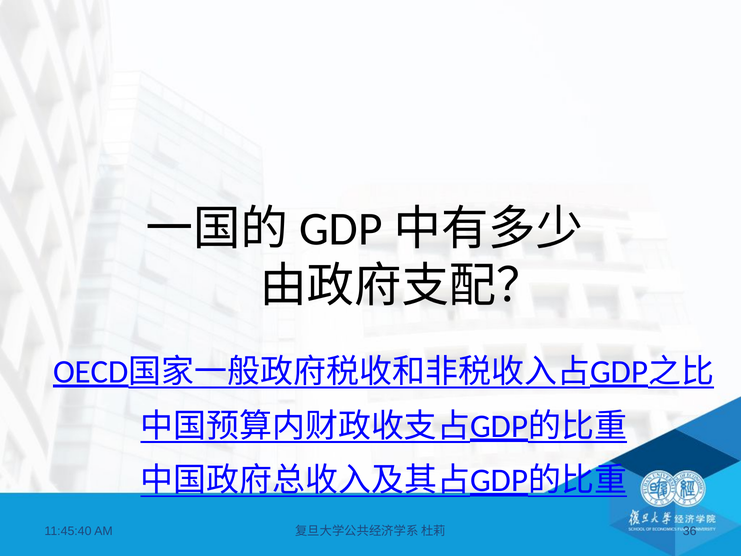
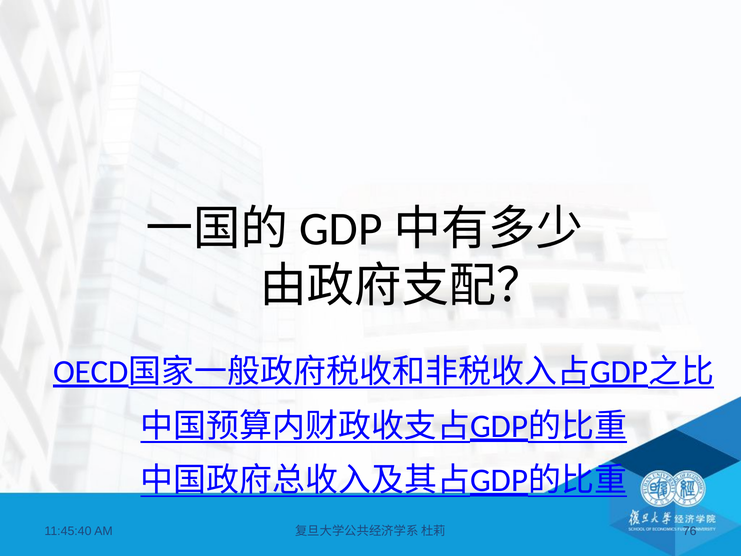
36: 36 -> 76
